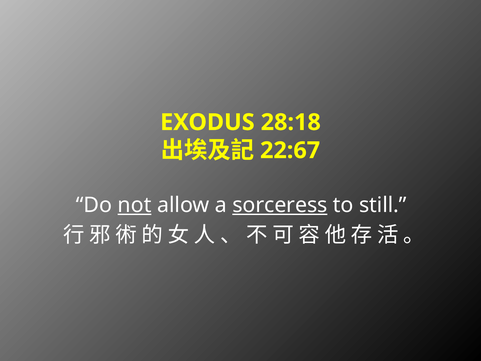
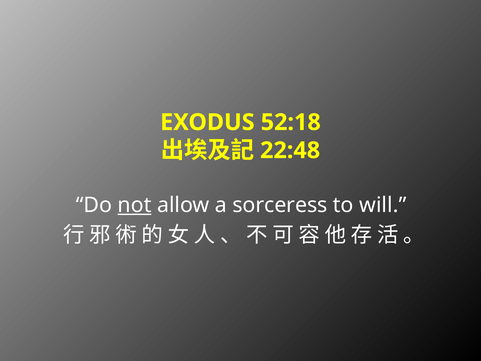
28:18: 28:18 -> 52:18
22:67: 22:67 -> 22:48
sorceress underline: present -> none
still: still -> will
